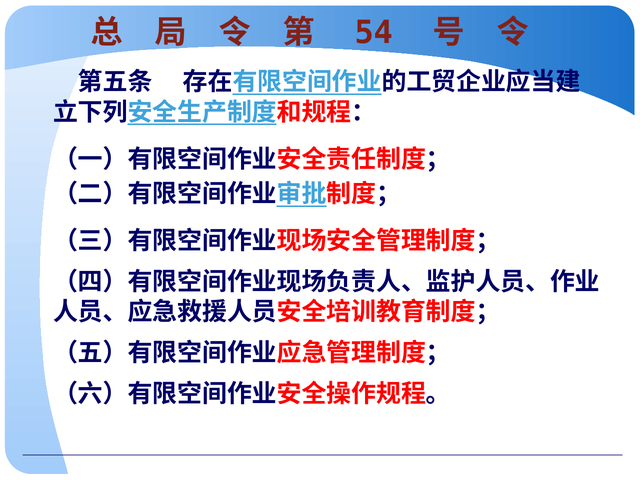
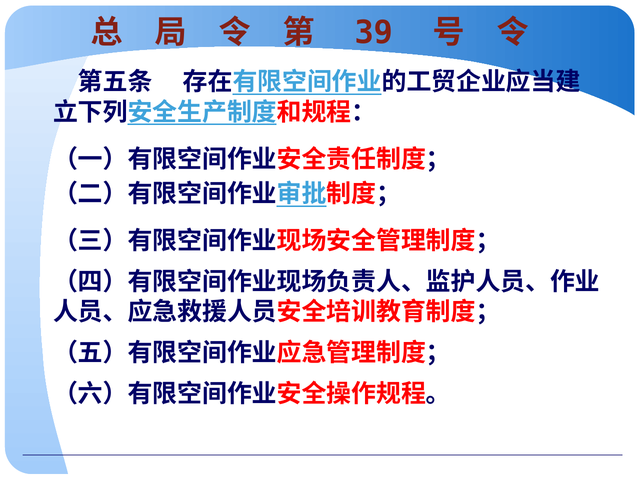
54: 54 -> 39
